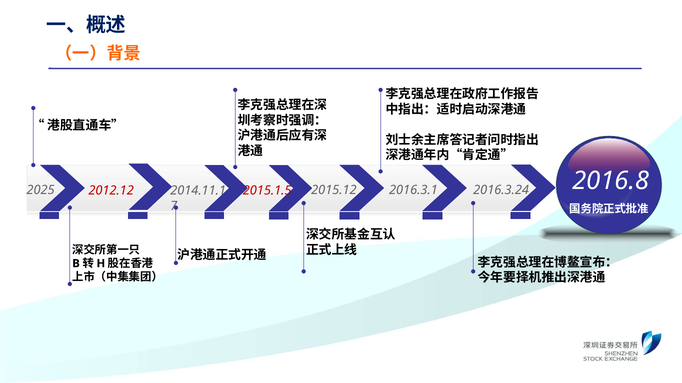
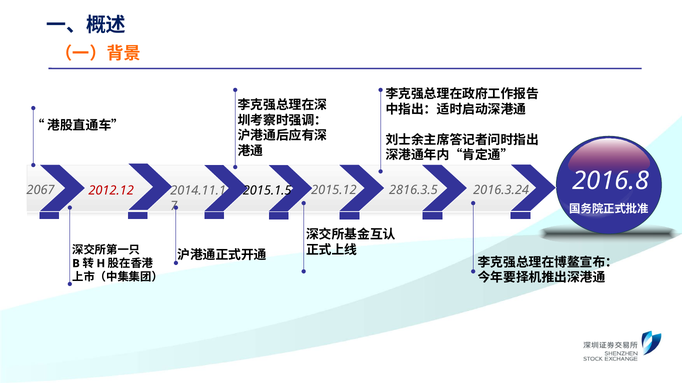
2025: 2025 -> 2067
2016.3.1: 2016.3.1 -> 2816.3.5
2015.1.5 colour: red -> black
